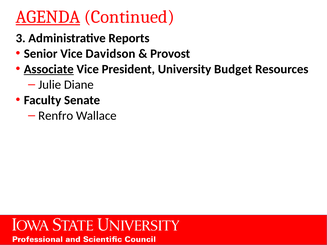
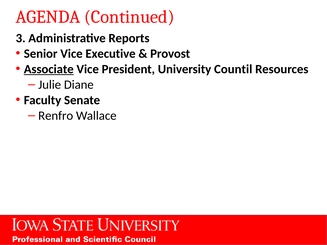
AGENDA underline: present -> none
Davidson: Davidson -> Executive
Budget: Budget -> Countil
